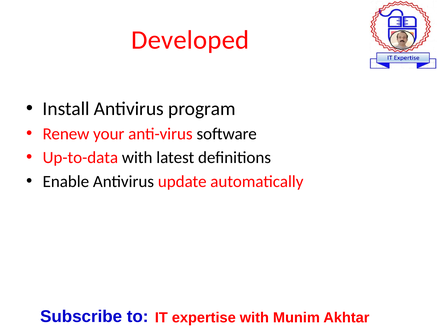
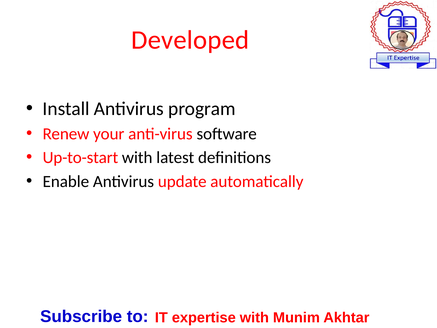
Up-to-data: Up-to-data -> Up-to-start
